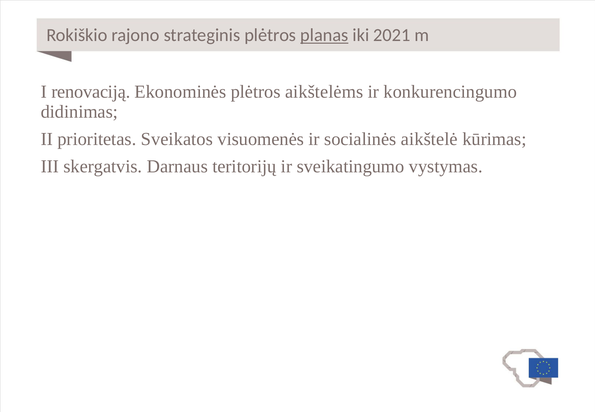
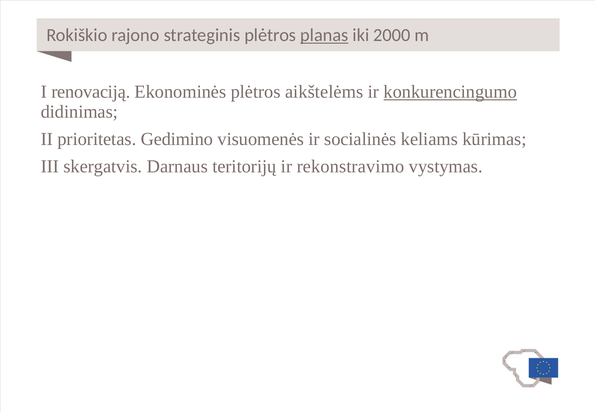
2021: 2021 -> 2000
konkurencingumo underline: none -> present
Sveikatos: Sveikatos -> Gedimino
aikštelė: aikštelė -> keliams
sveikatingumo: sveikatingumo -> rekonstravimo
